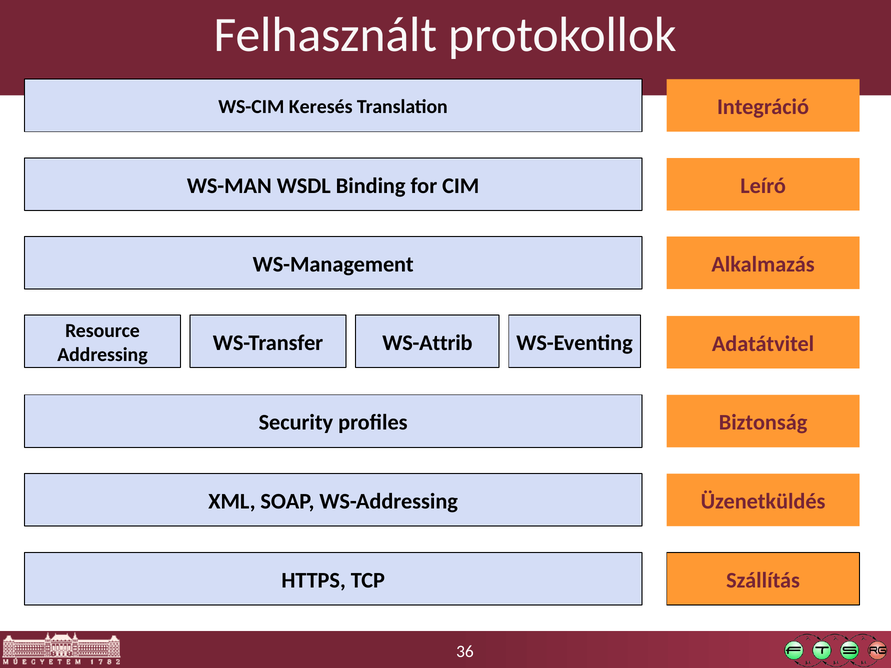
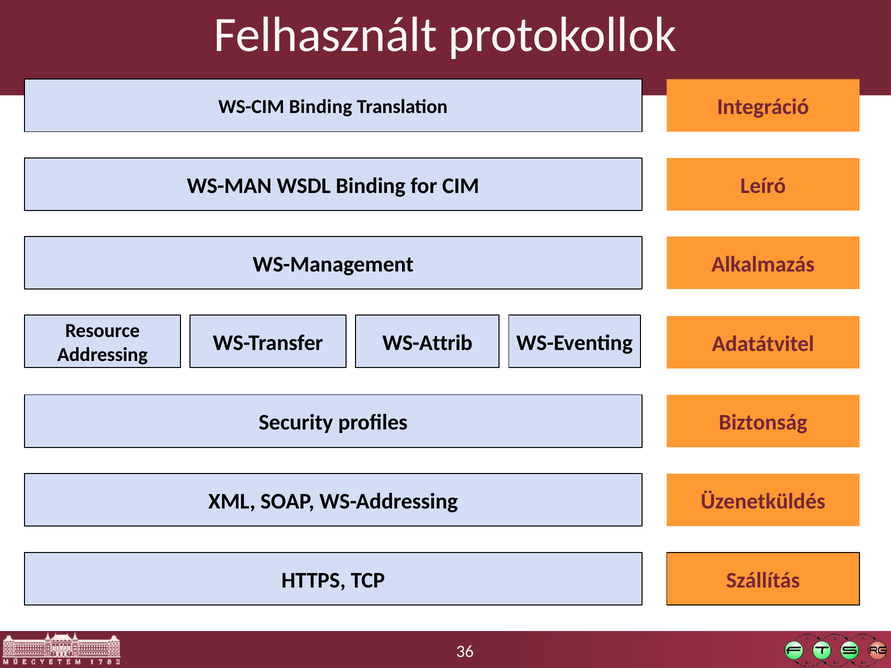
WS-CIM Keresés: Keresés -> Binding
